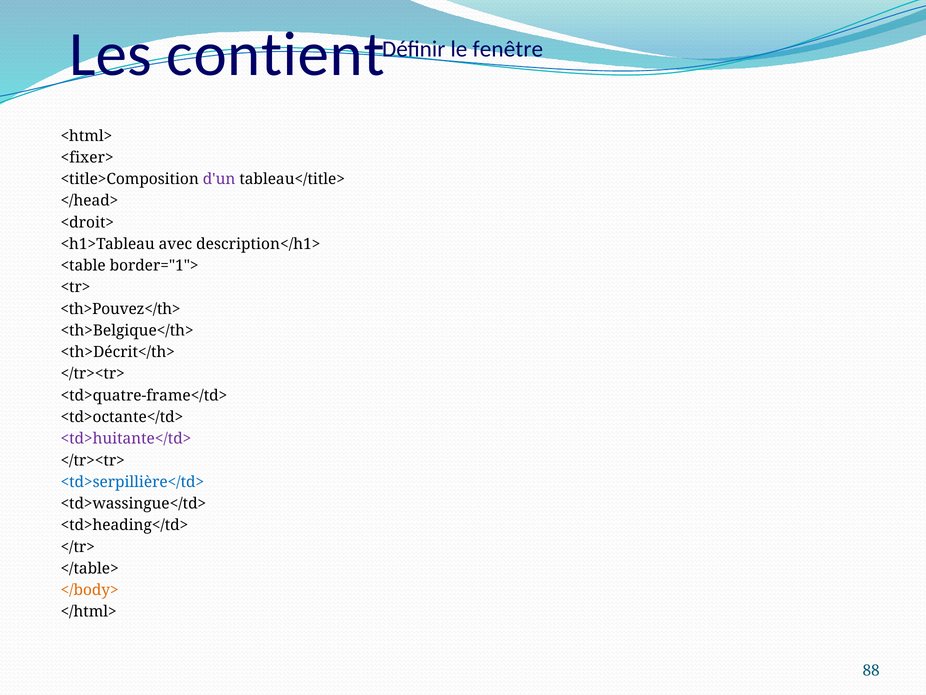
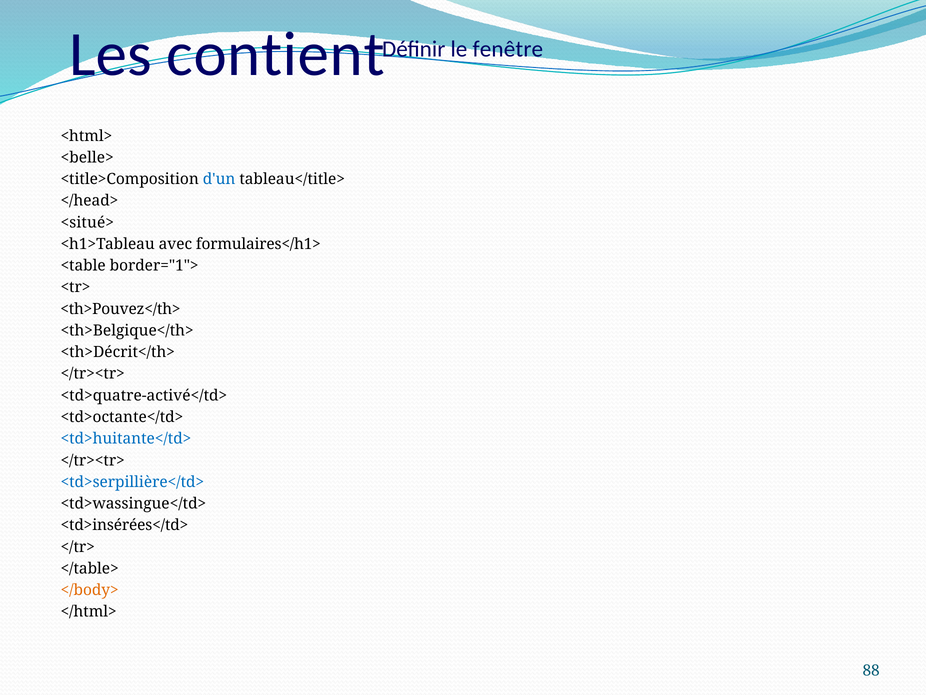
<fixer>: <fixer> -> <belle>
d'un colour: purple -> blue
<droit>: <droit> -> <situé>
description</h1>: description</h1> -> formulaires</h1>
<td>quatre-frame</td>: <td>quatre-frame</td> -> <td>quatre-activé</td>
<td>huitante</td> colour: purple -> blue
<td>heading</td>: <td>heading</td> -> <td>insérées</td>
